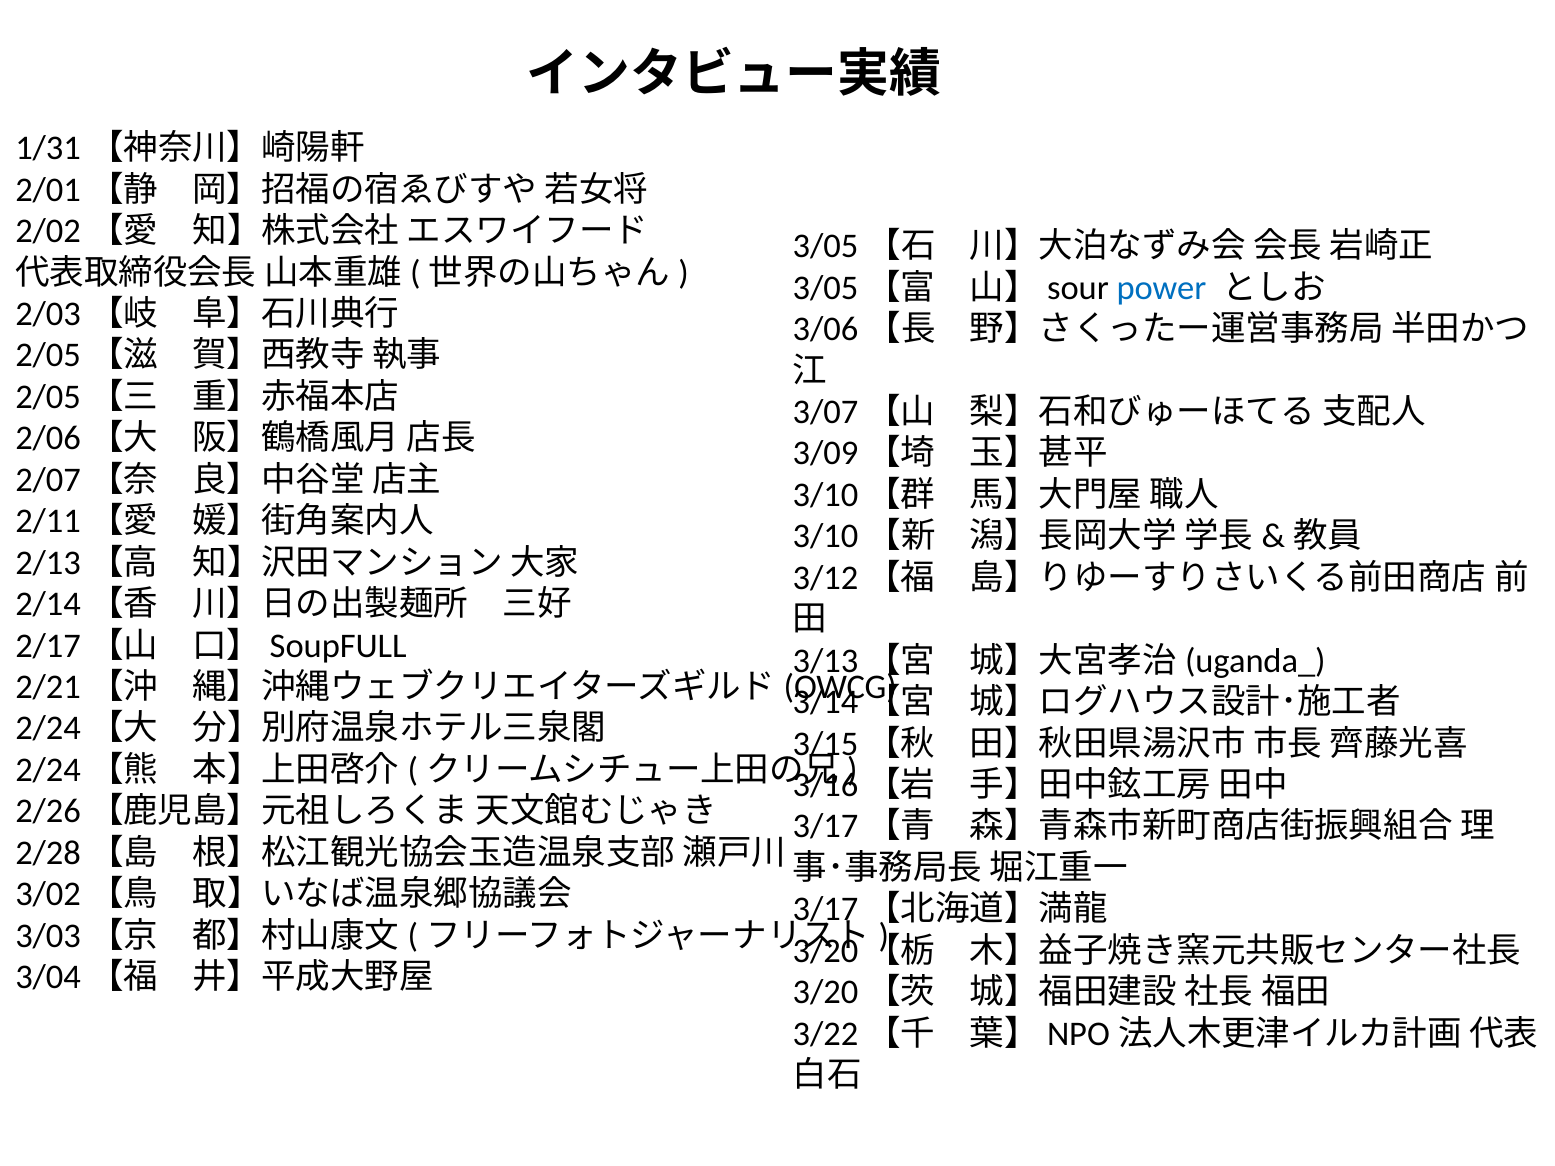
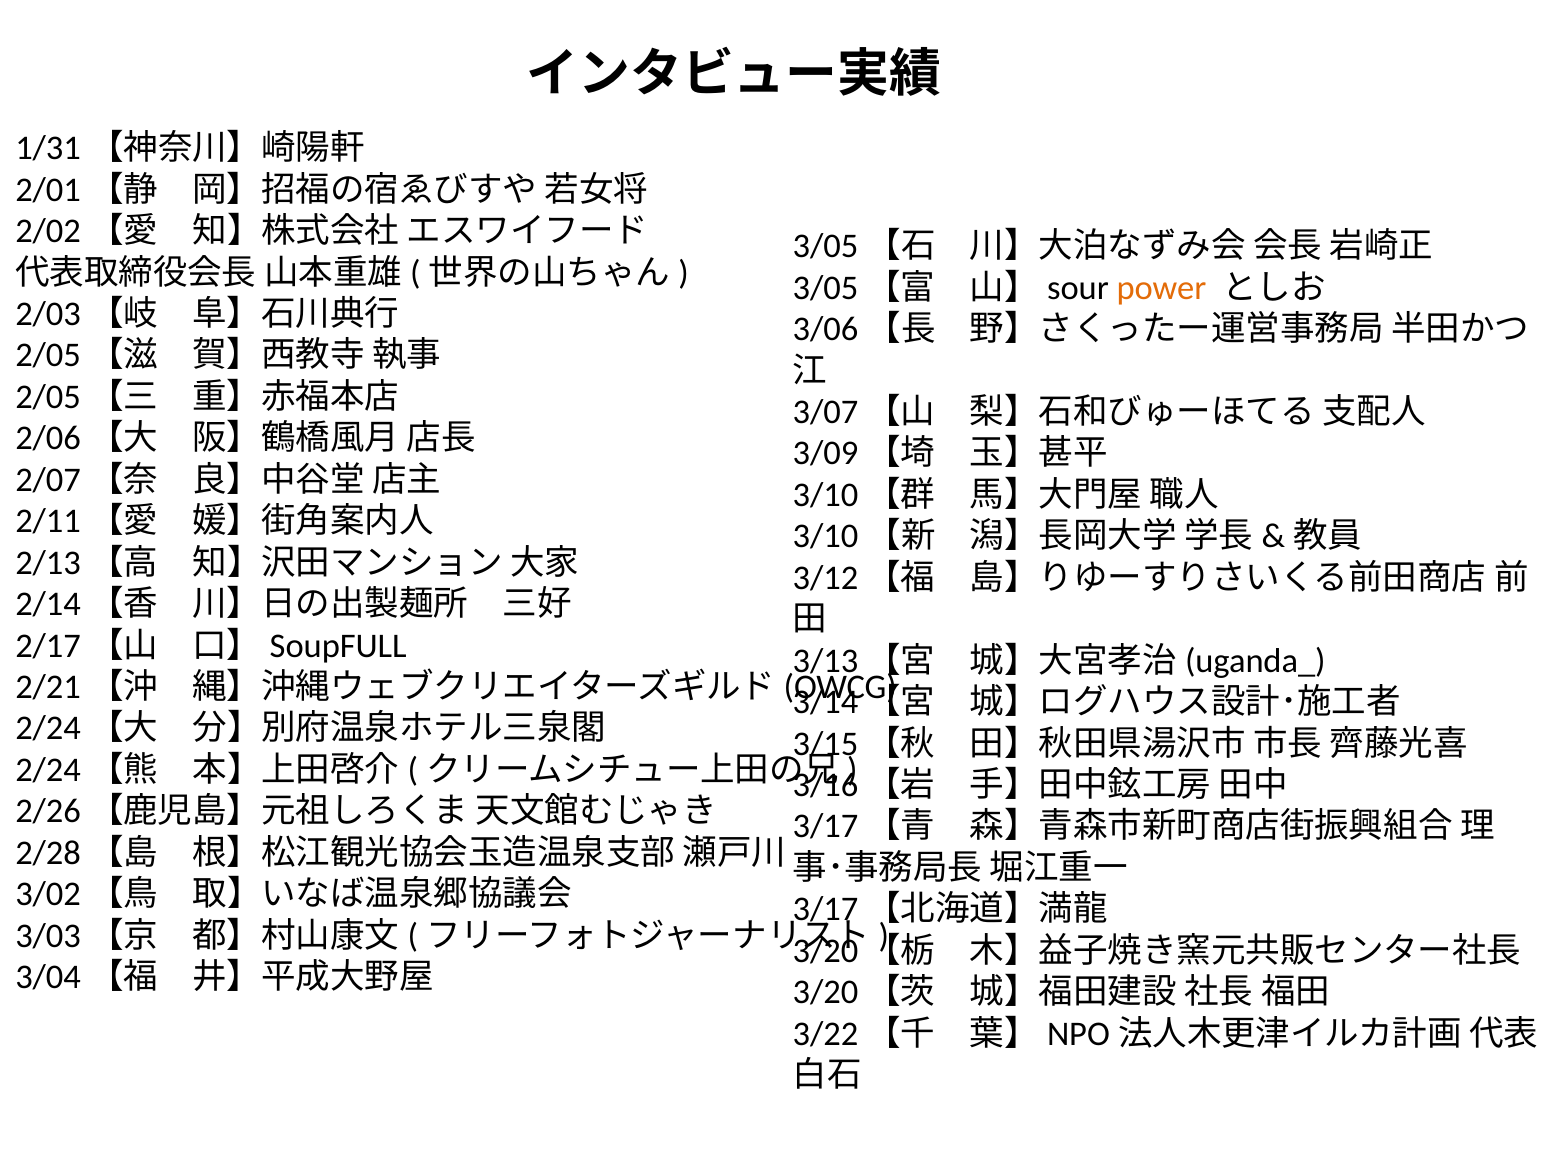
power colour: blue -> orange
